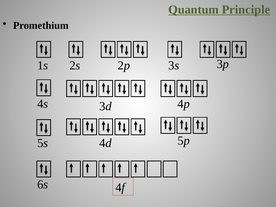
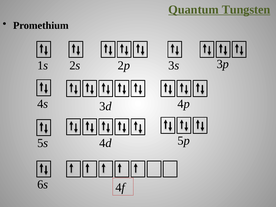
Principle: Principle -> Tungsten
